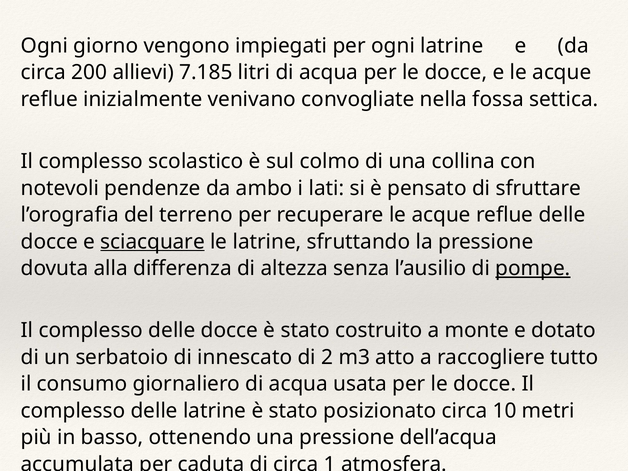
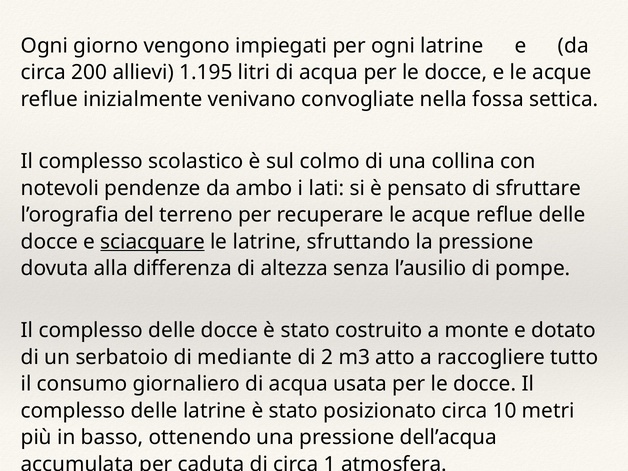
7.185: 7.185 -> 1.195
pompe underline: present -> none
innescato: innescato -> mediante
